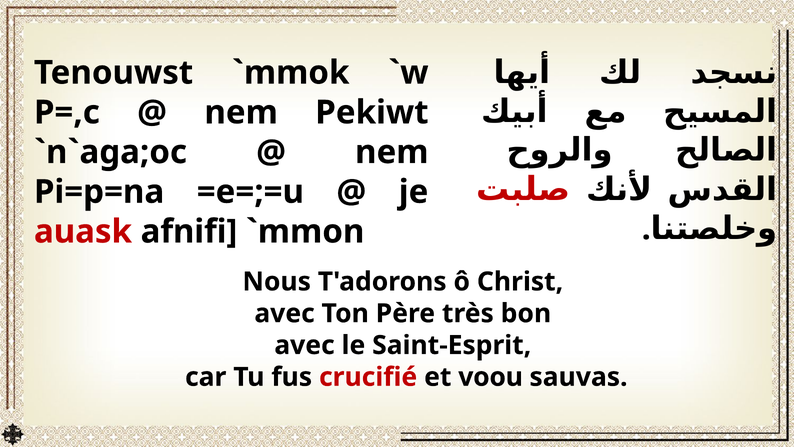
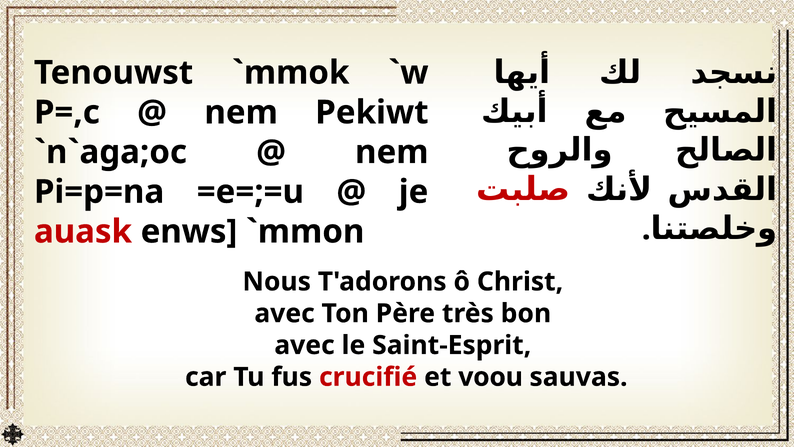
afnifi: afnifi -> enws
